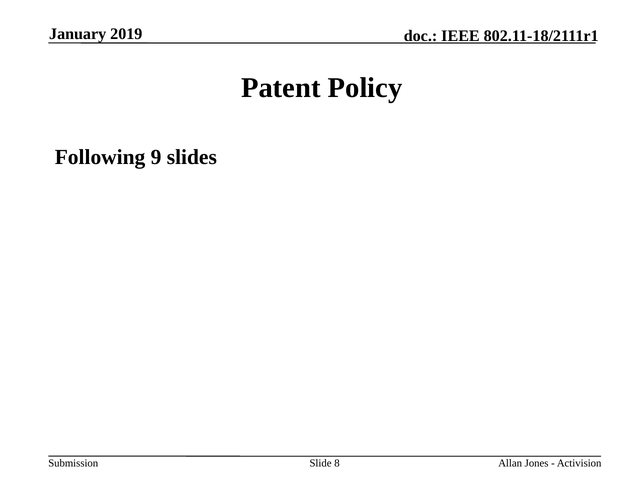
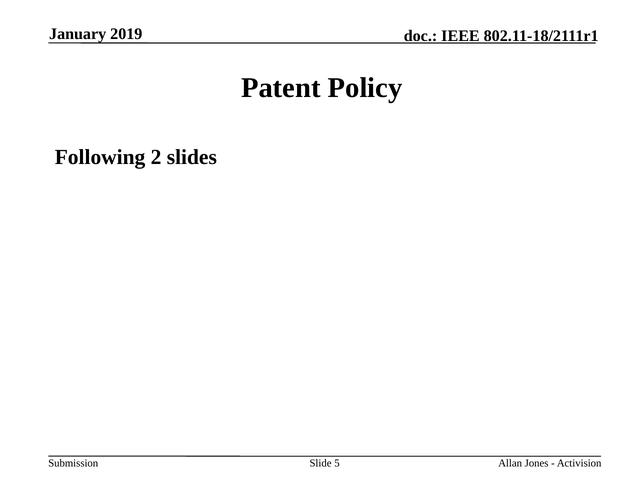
9: 9 -> 2
8: 8 -> 5
